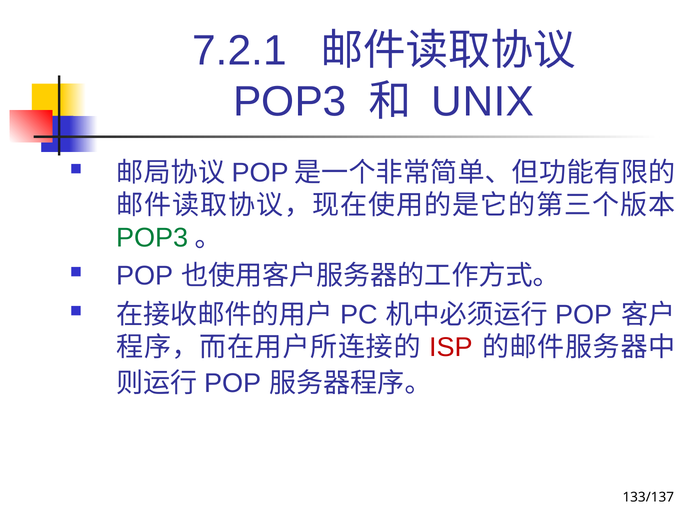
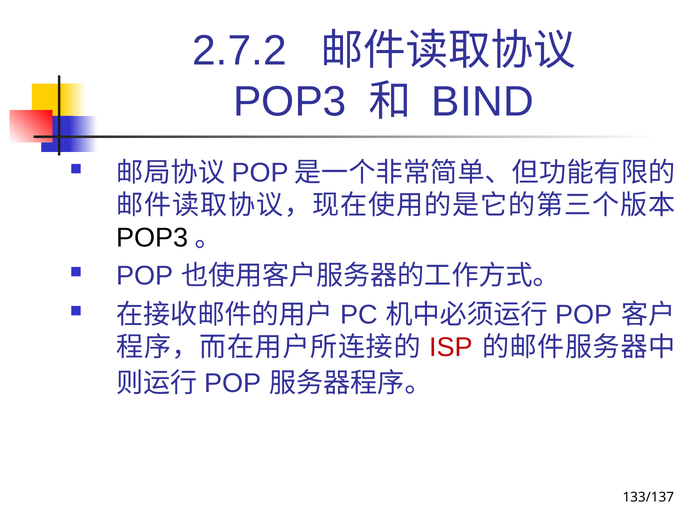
7.2.1: 7.2.1 -> 2.7.2
UNIX: UNIX -> BIND
POP3 at (152, 238) colour: green -> black
